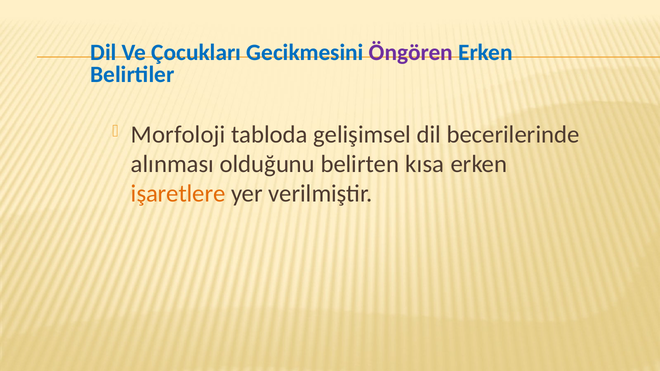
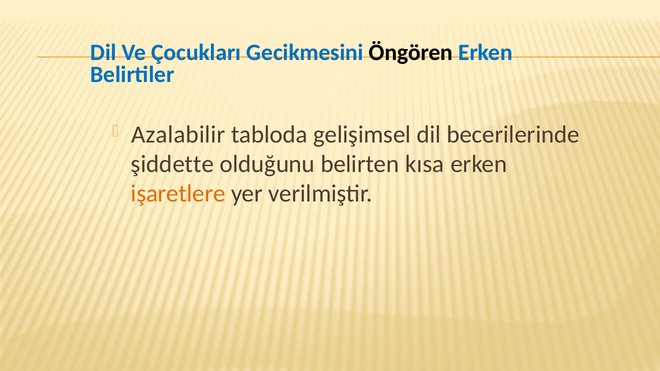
Öngören colour: purple -> black
Morfoloji: Morfoloji -> Azalabilir
alınması: alınması -> şiddette
